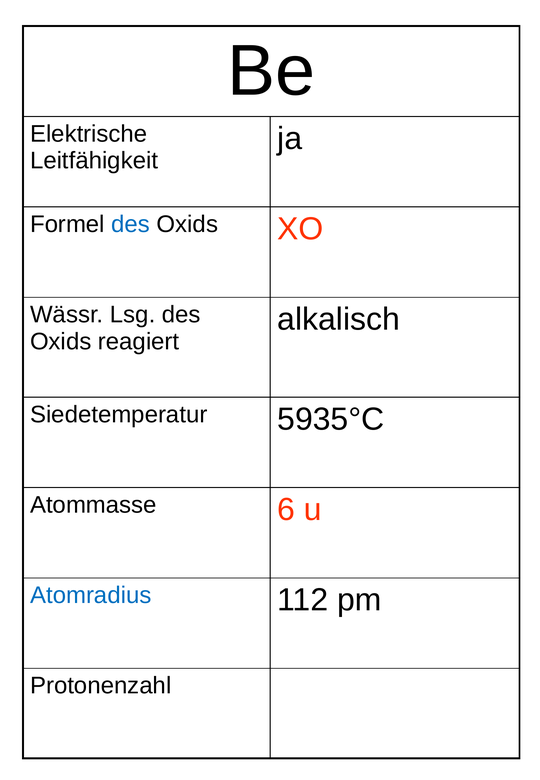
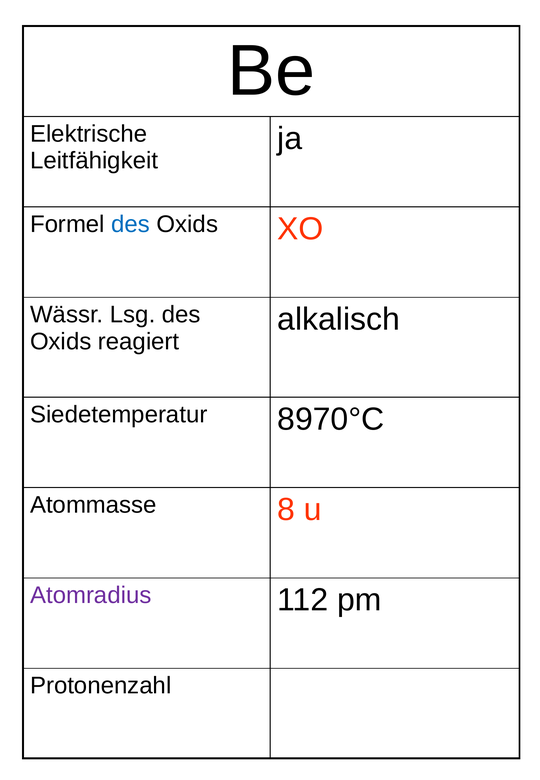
5935°C: 5935°C -> 8970°C
6: 6 -> 8
Atomradius colour: blue -> purple
